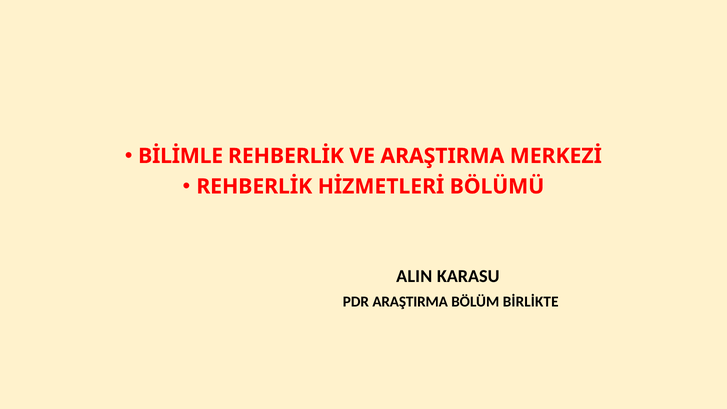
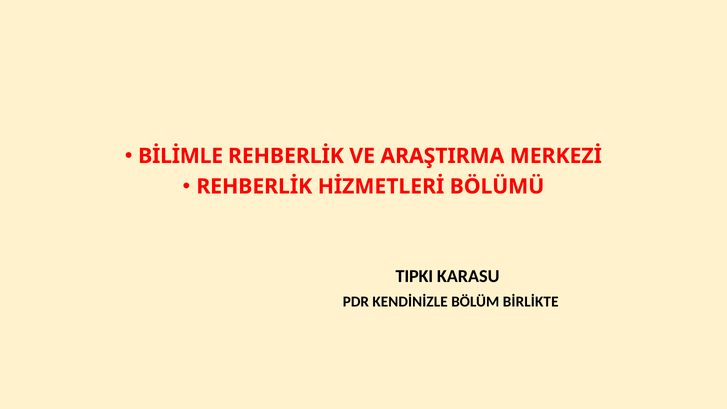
ALIN: ALIN -> TIPKI
PDR ARAŞTIRMA: ARAŞTIRMA -> KENDİNİZLE
